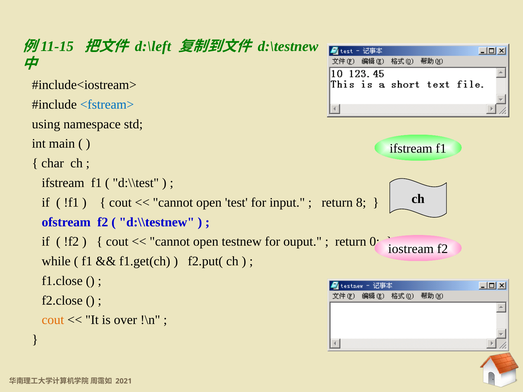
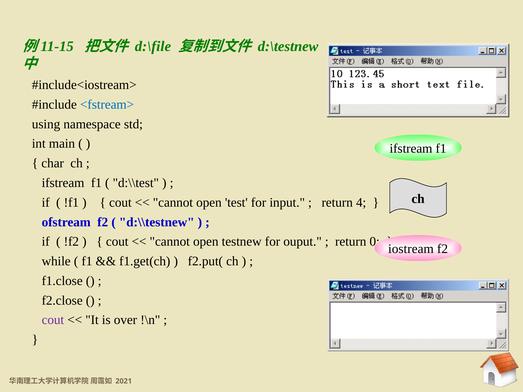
d:\left: d:\left -> d:\file
8: 8 -> 4
cout at (53, 320) colour: orange -> purple
